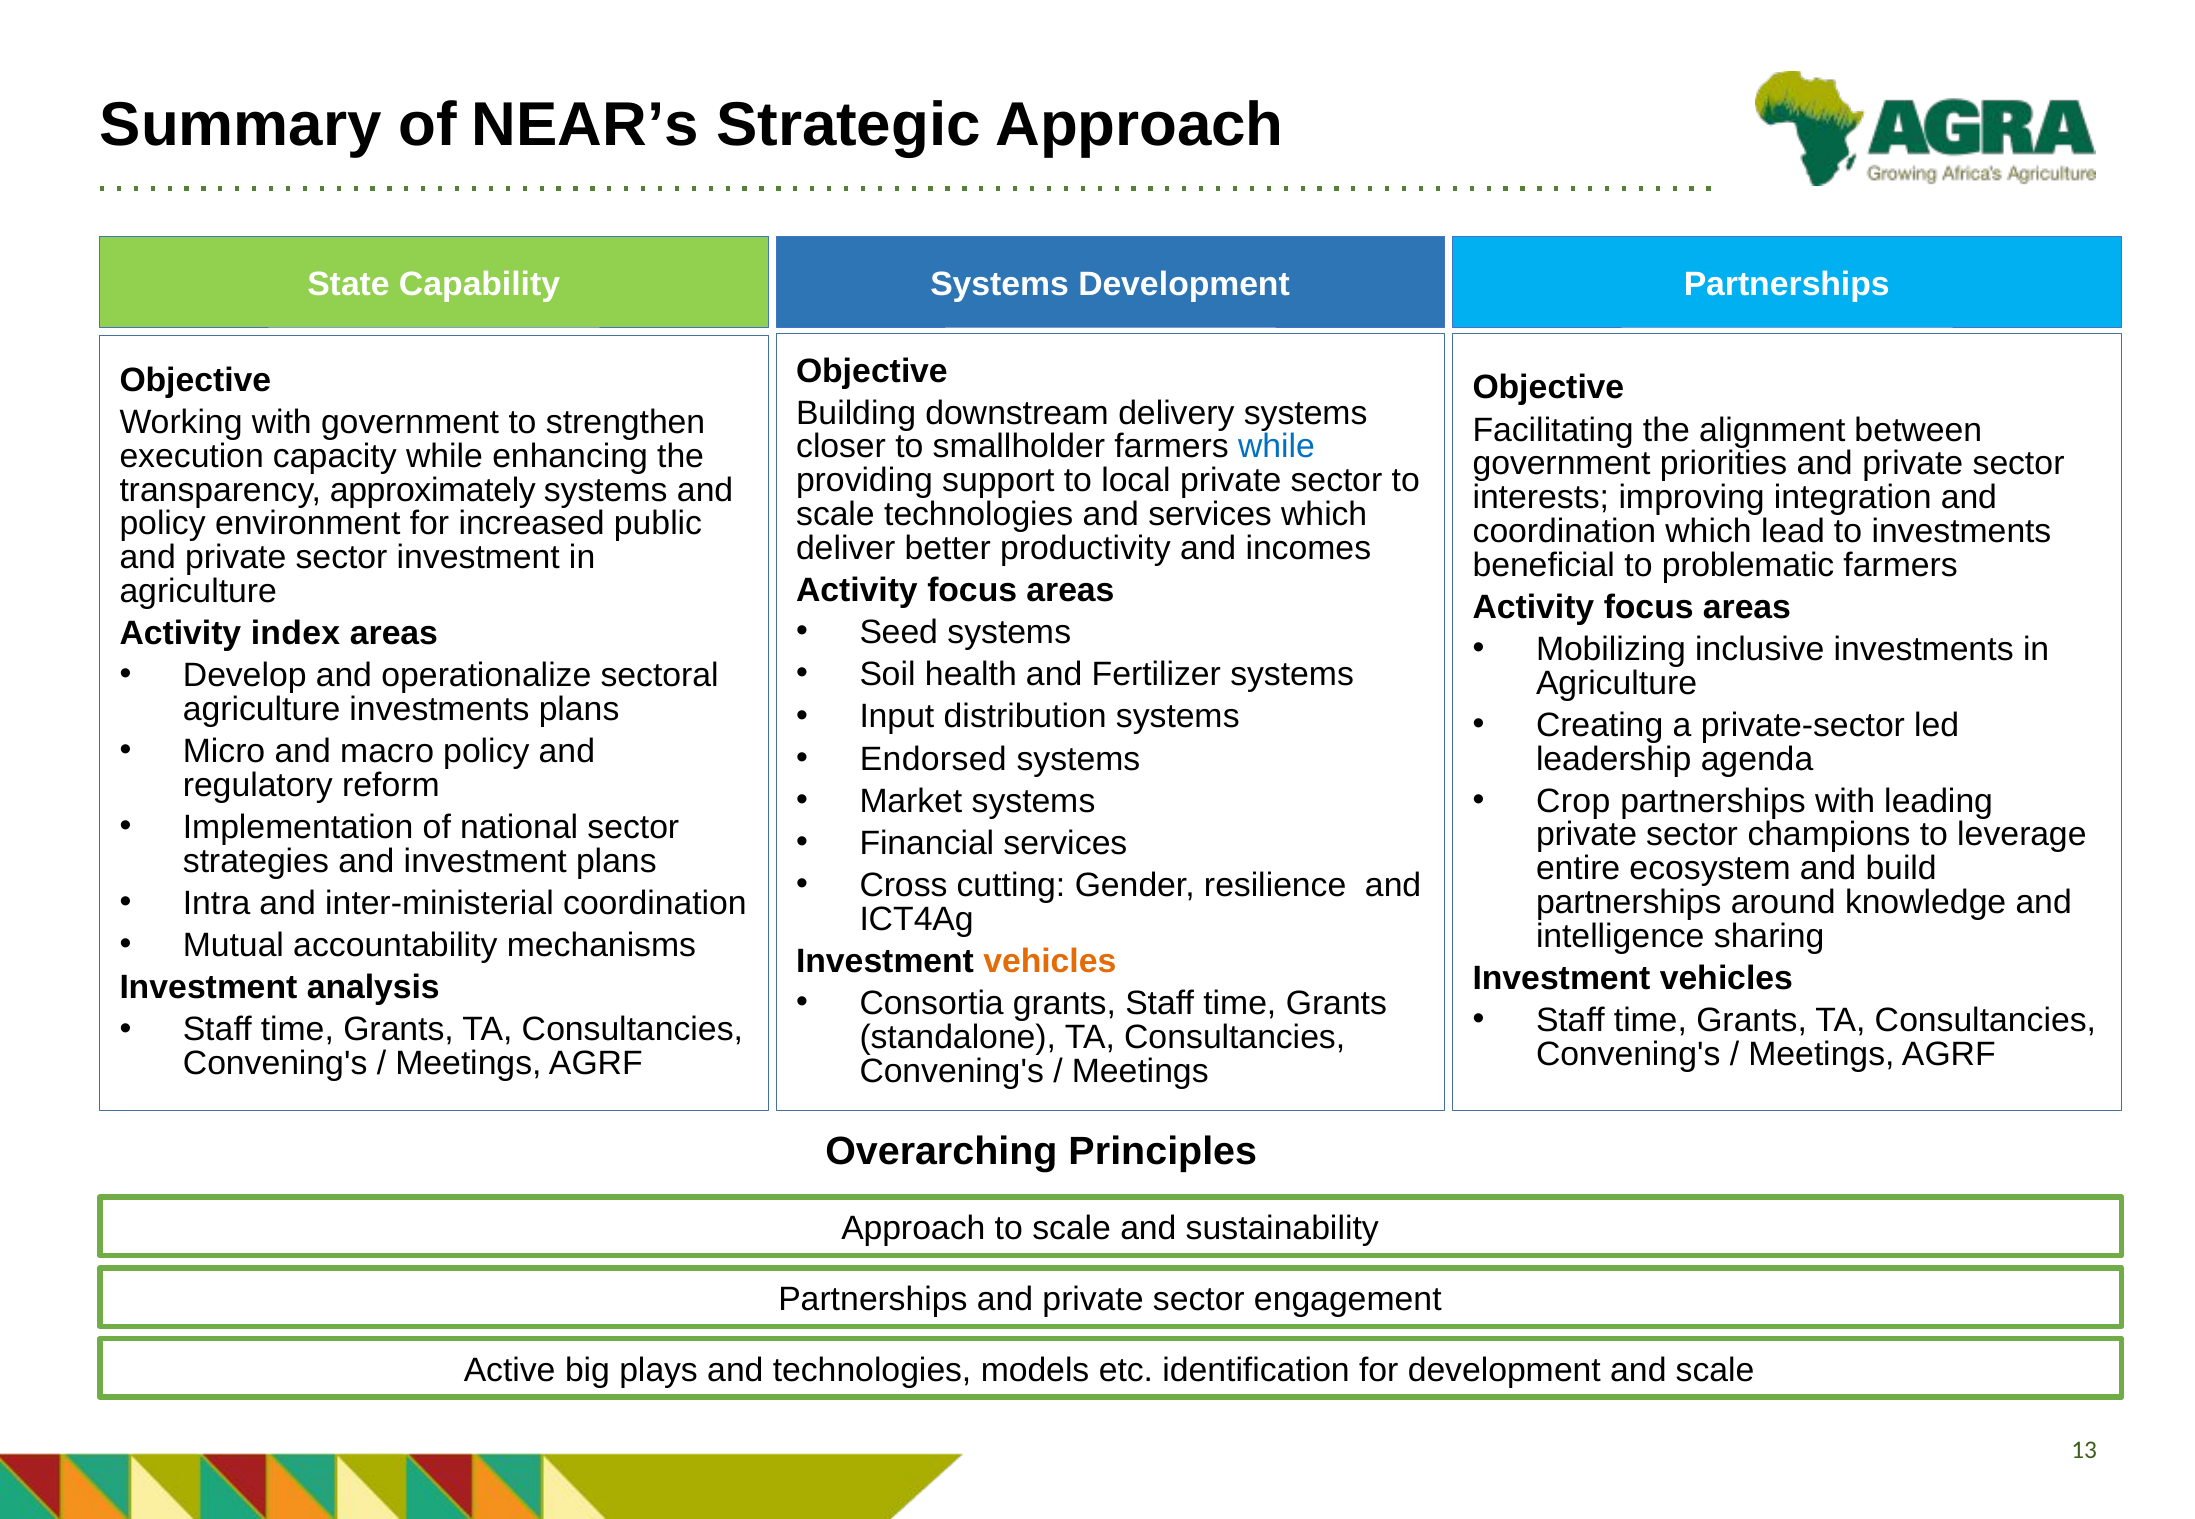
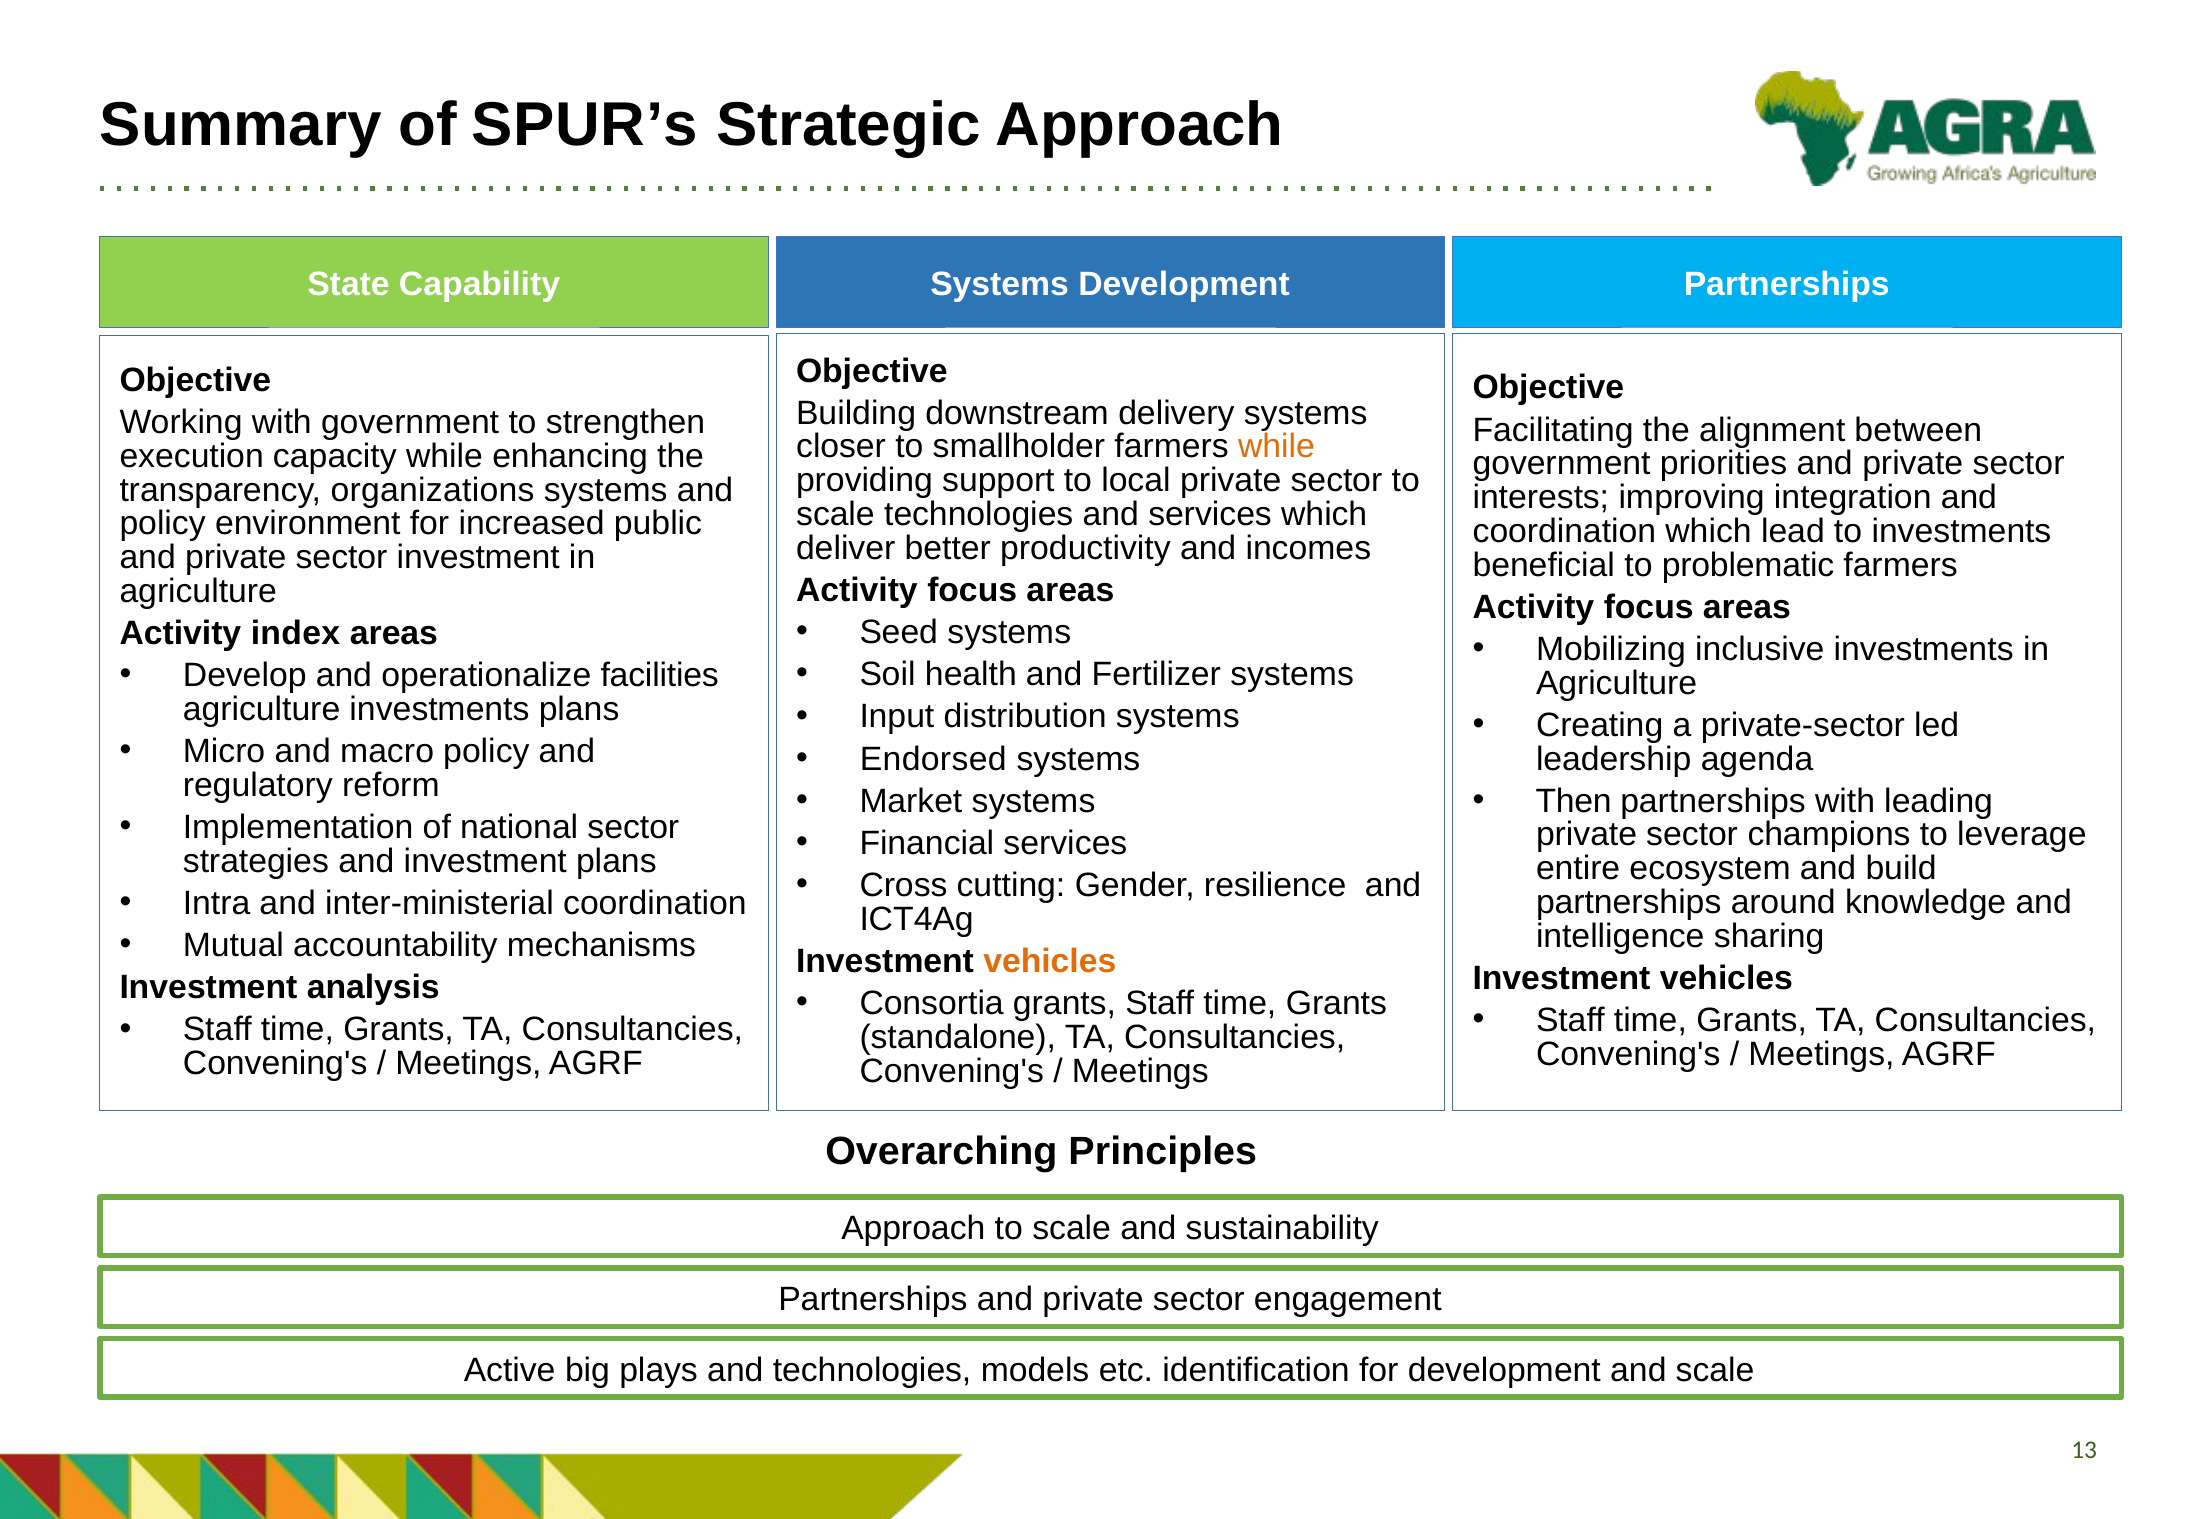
NEAR’s: NEAR’s -> SPUR’s
while at (1276, 447) colour: blue -> orange
approximately: approximately -> organizations
sectoral: sectoral -> facilities
Crop: Crop -> Then
